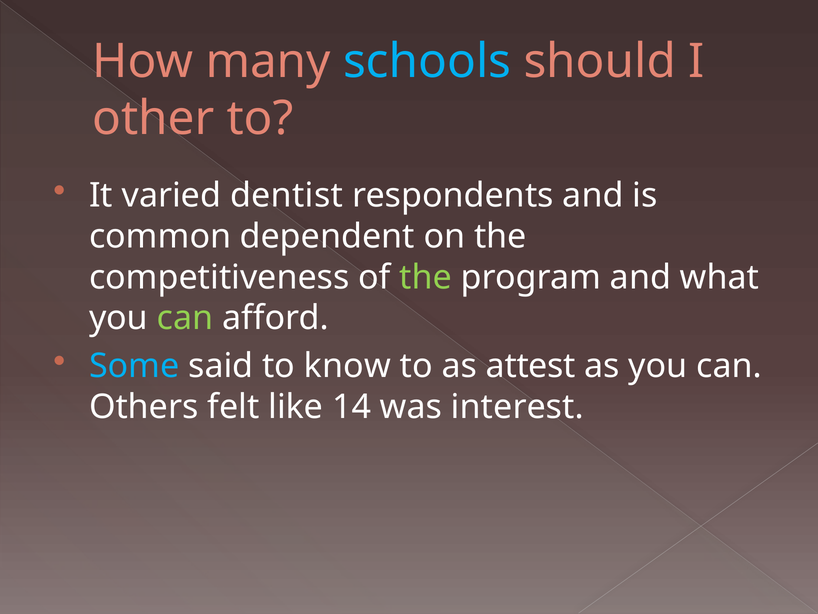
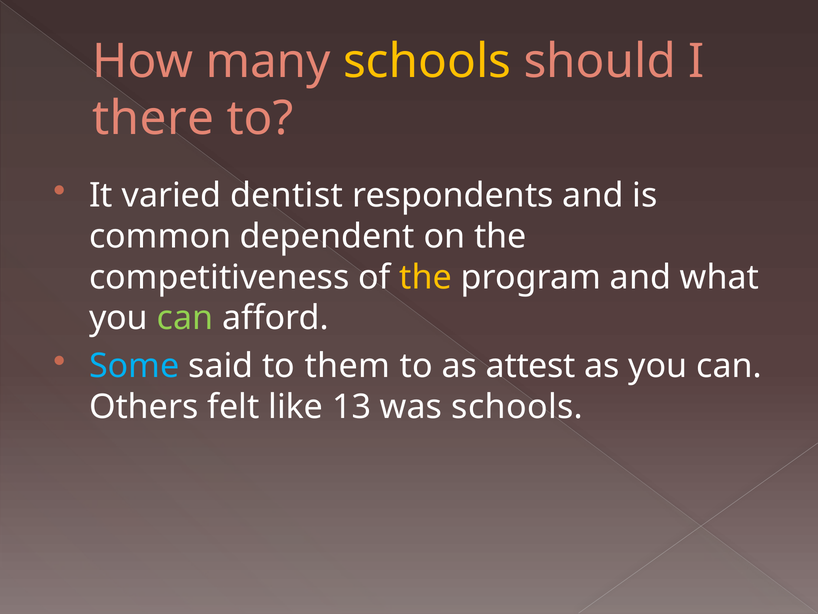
schools at (427, 61) colour: light blue -> yellow
other: other -> there
the at (426, 277) colour: light green -> yellow
know: know -> them
14: 14 -> 13
was interest: interest -> schools
